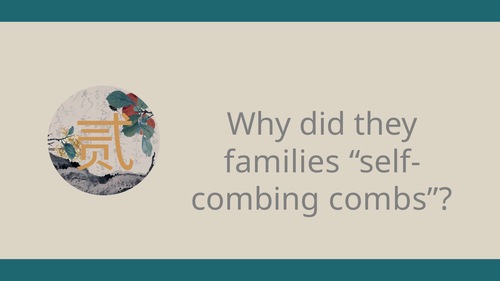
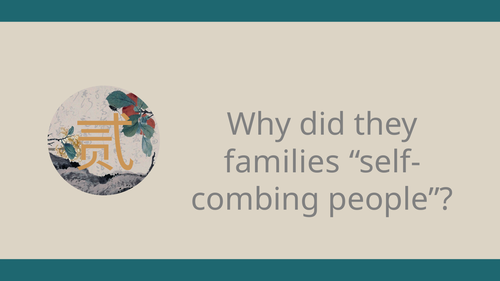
combs: combs -> people
